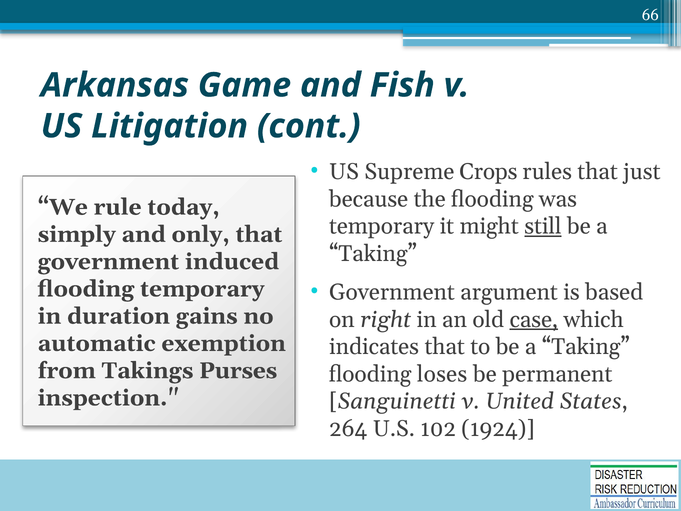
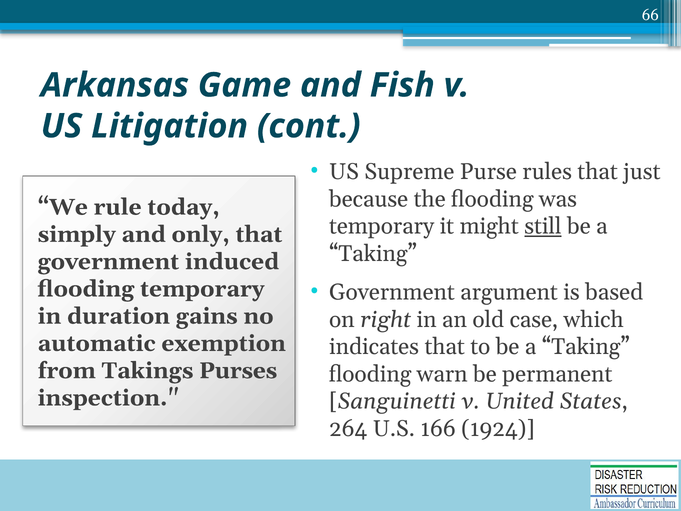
Crops: Crops -> Purse
case underline: present -> none
loses: loses -> warn
102: 102 -> 166
